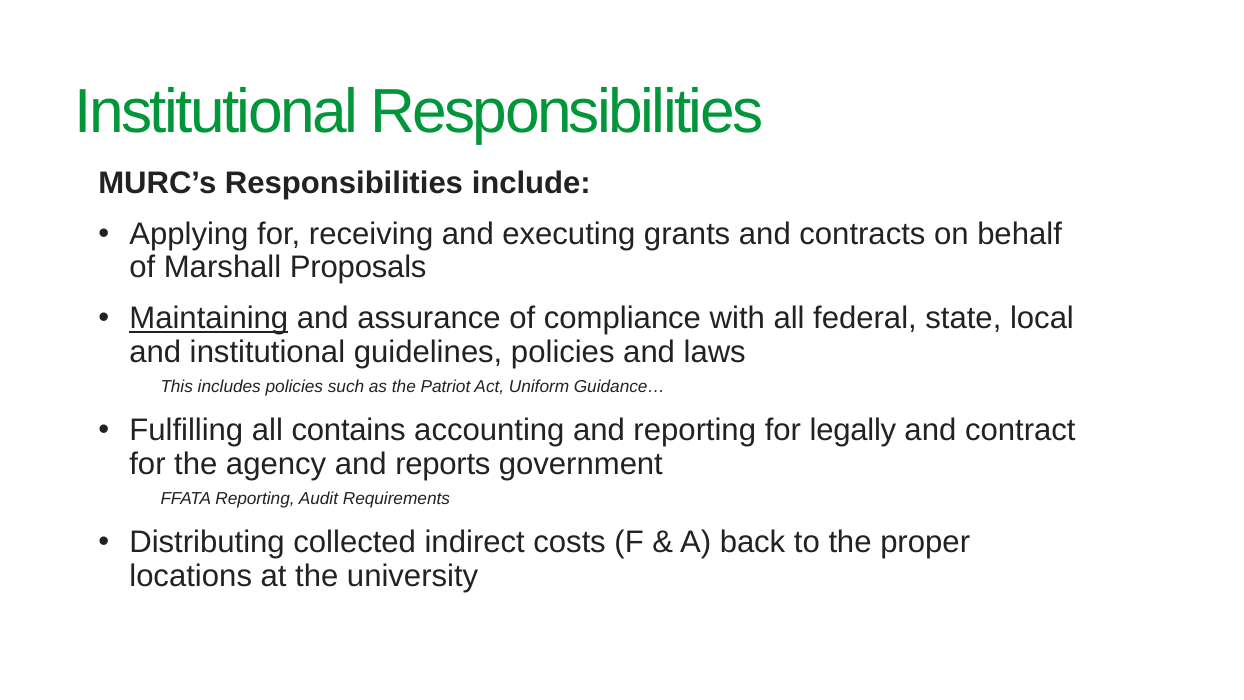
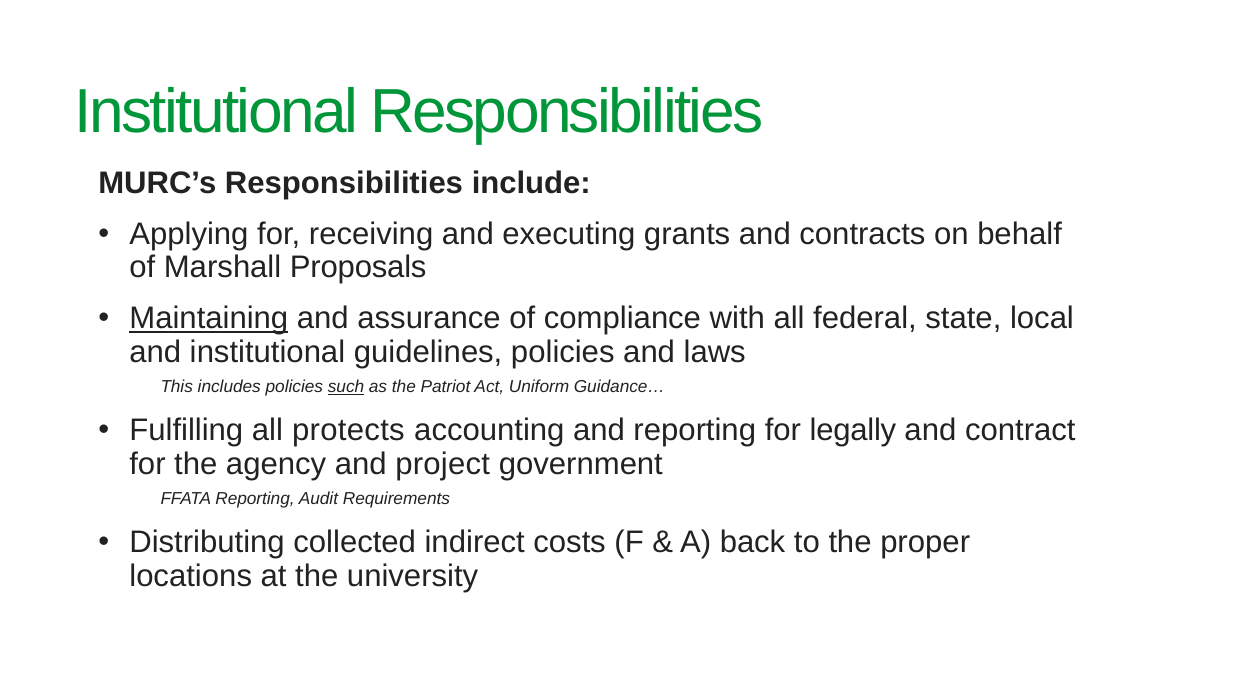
such underline: none -> present
contains: contains -> protects
reports: reports -> project
